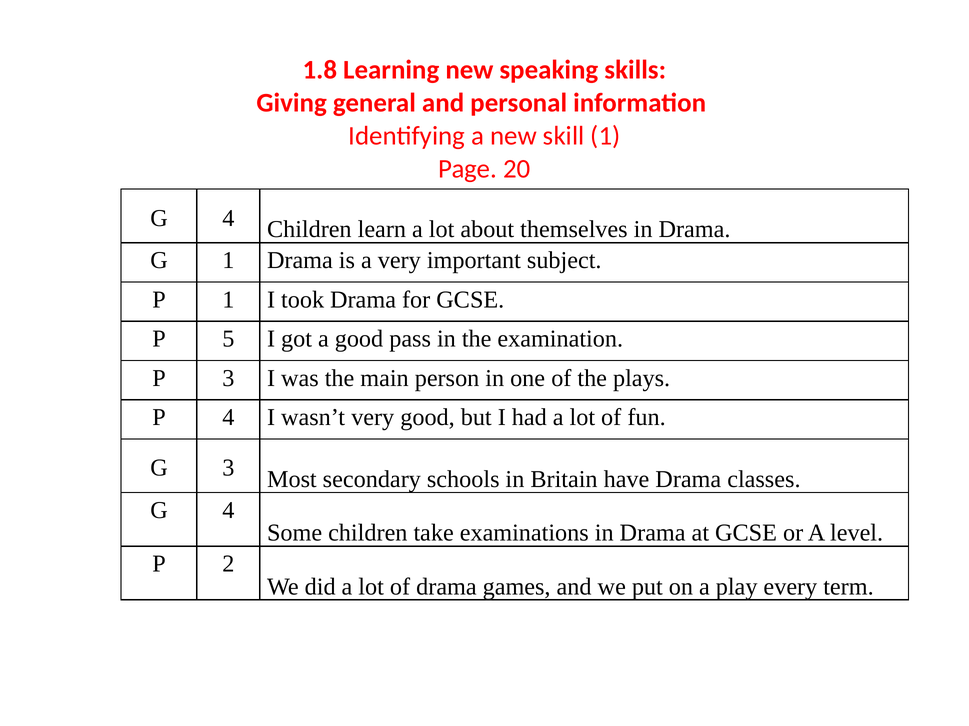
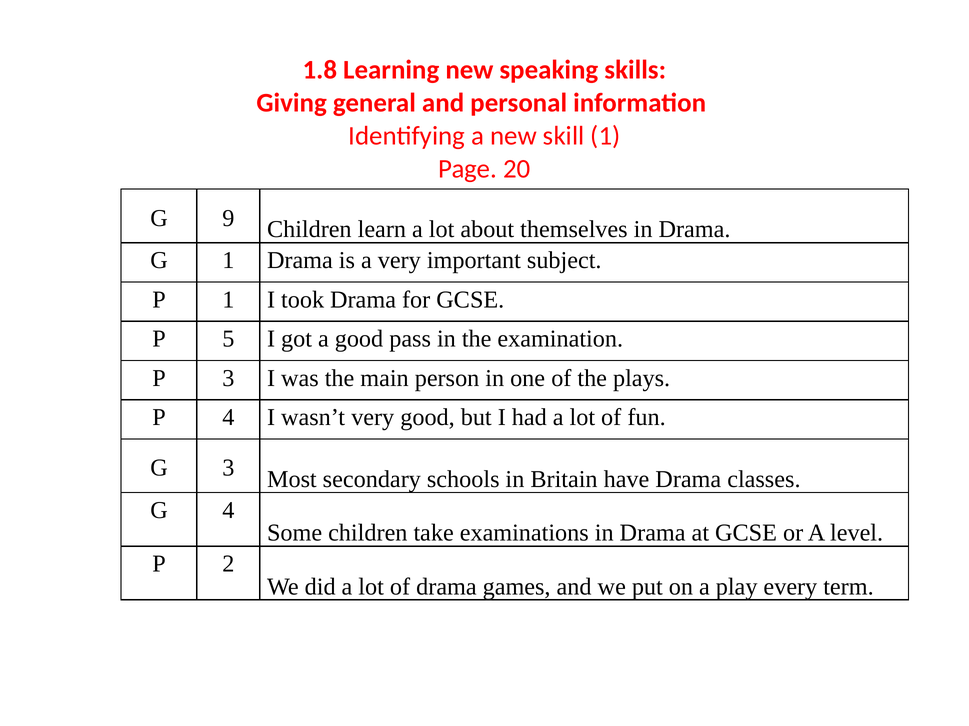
4 at (228, 218): 4 -> 9
